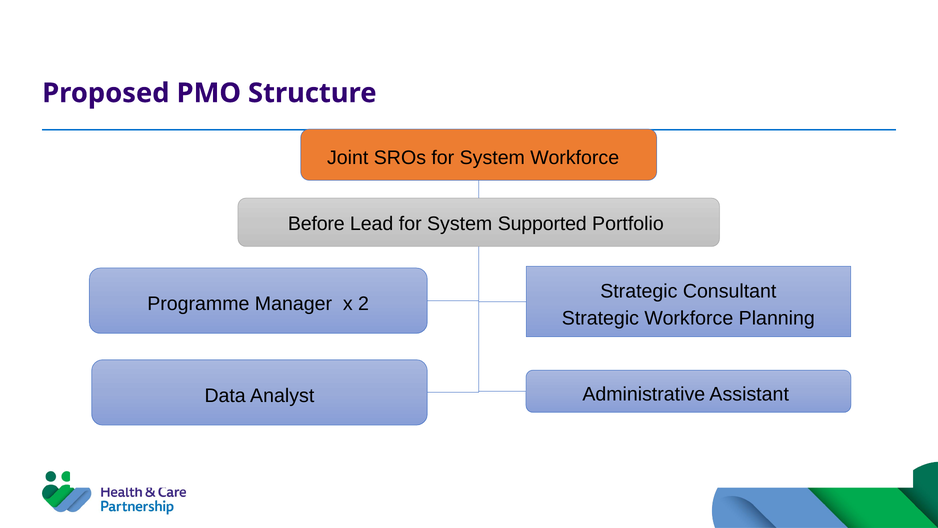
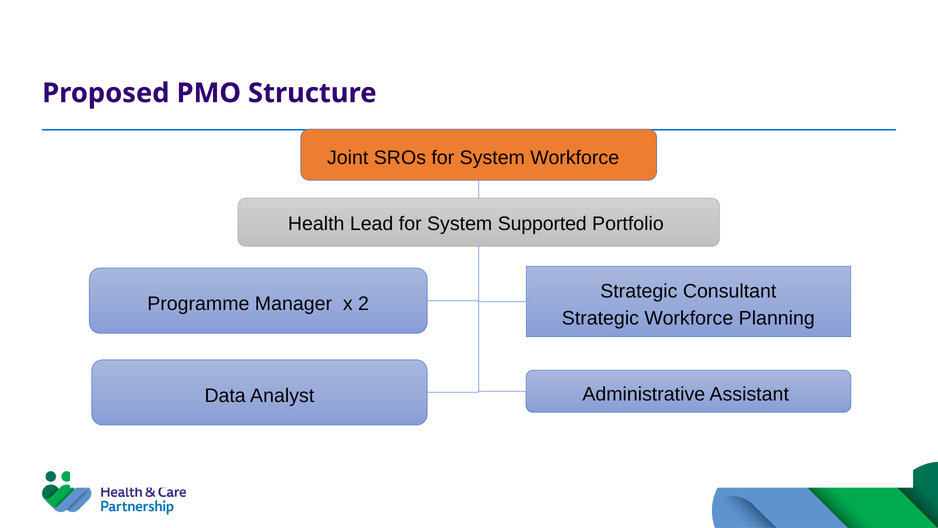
Before: Before -> Health
